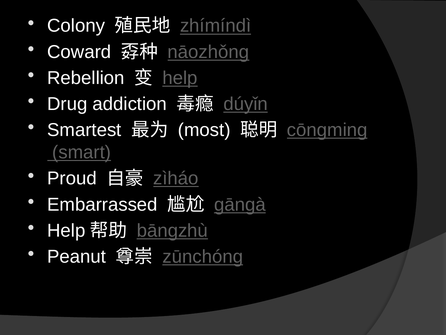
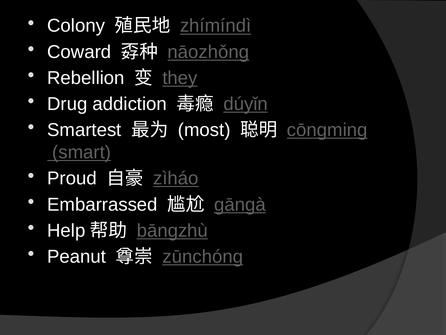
help at (180, 78): help -> they
